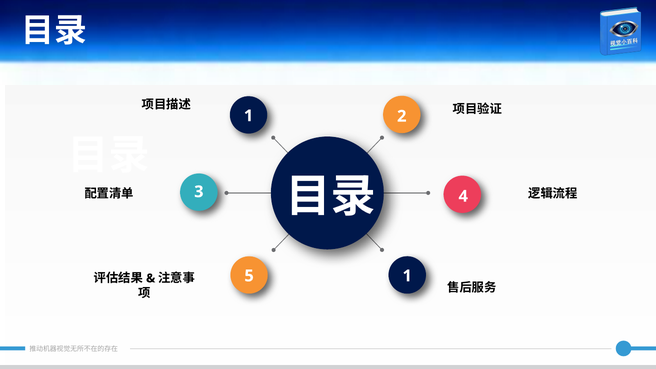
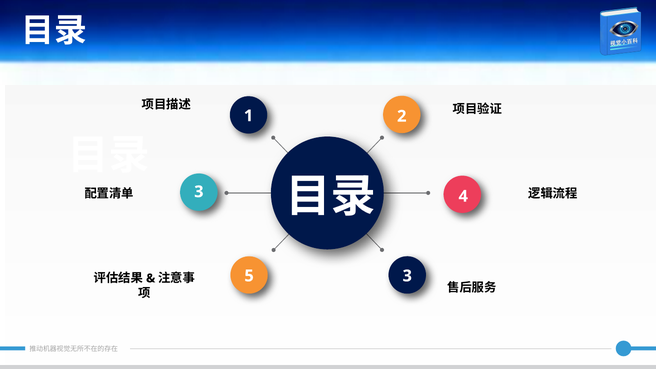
5 1: 1 -> 3
